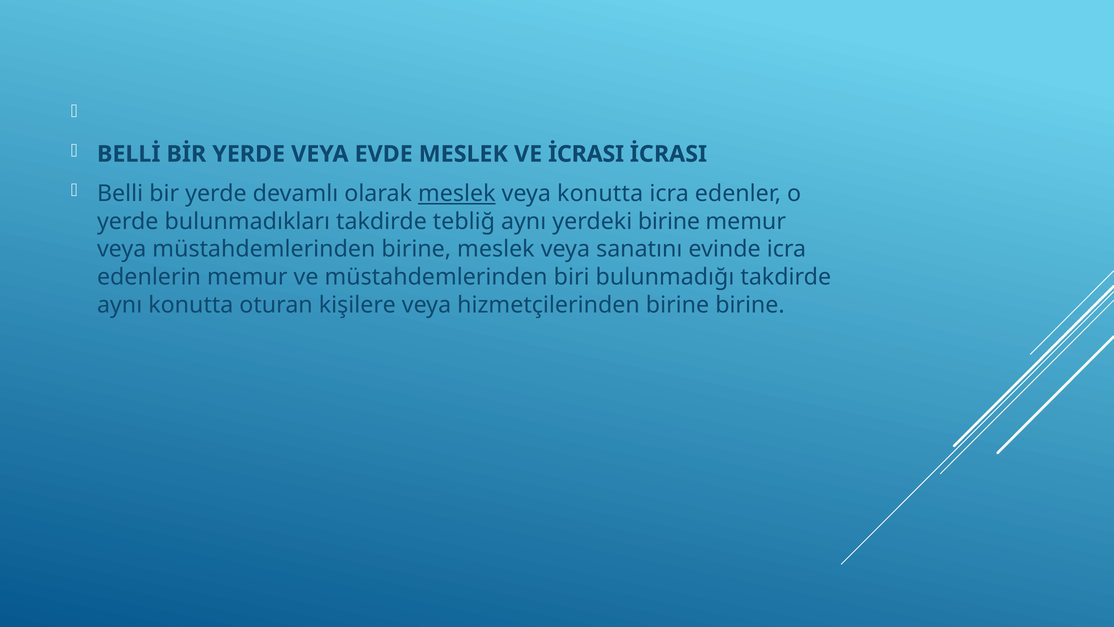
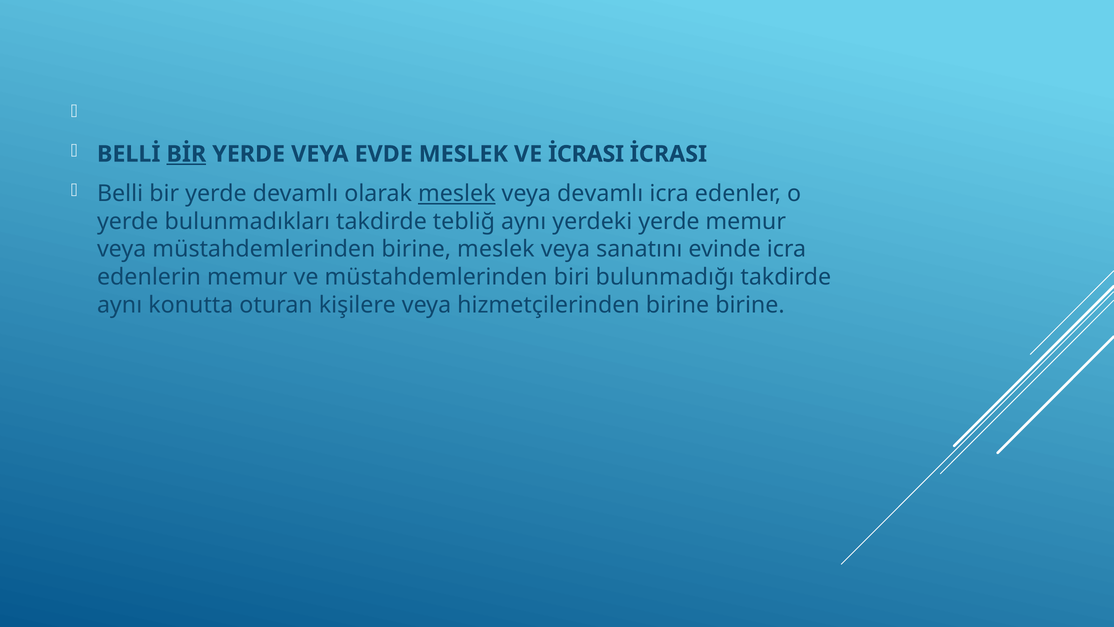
BİR underline: none -> present
veya konutta: konutta -> devamlı
yerdeki birine: birine -> yerde
